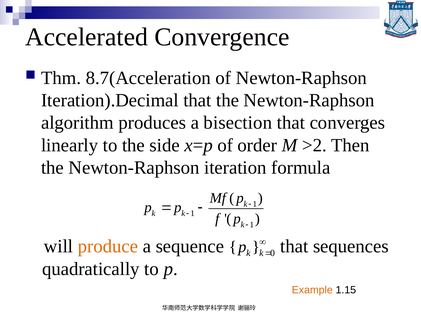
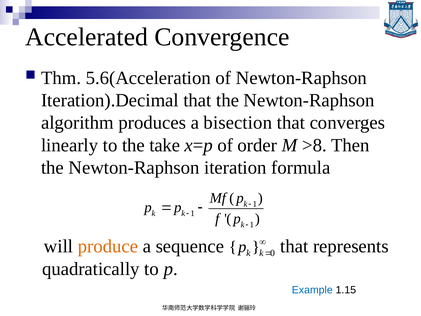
8.7(Acceleration: 8.7(Acceleration -> 5.6(Acceleration
side: side -> take
>2: >2 -> >8
sequences: sequences -> represents
Example colour: orange -> blue
